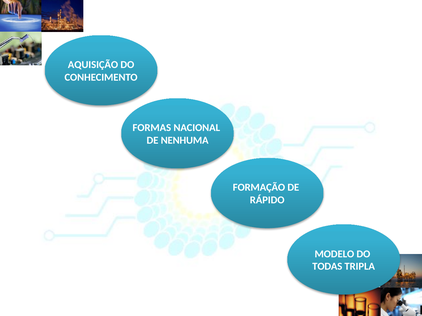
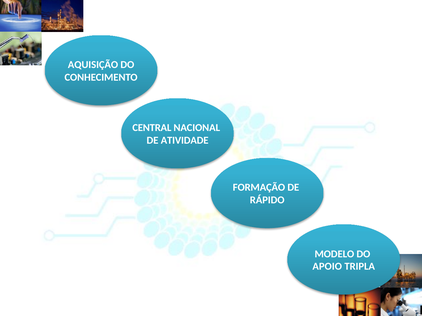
FORMAS: FORMAS -> CENTRAL
NENHUMA: NENHUMA -> ATIVIDADE
TODAS: TODAS -> APOIO
